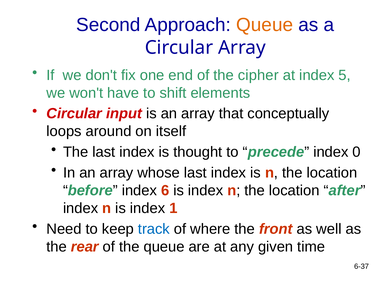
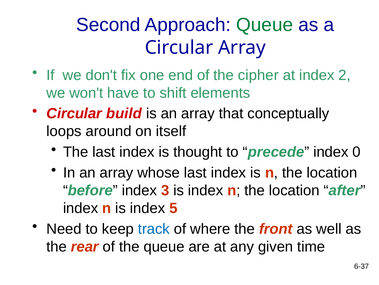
Queue at (265, 25) colour: orange -> green
5: 5 -> 2
input: input -> build
6: 6 -> 3
1: 1 -> 5
